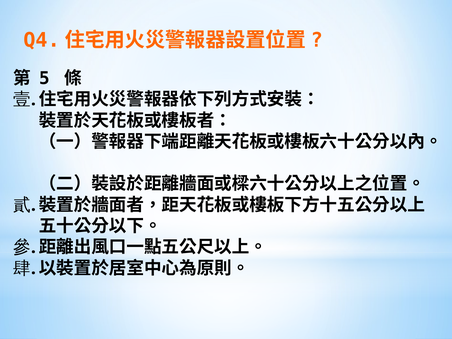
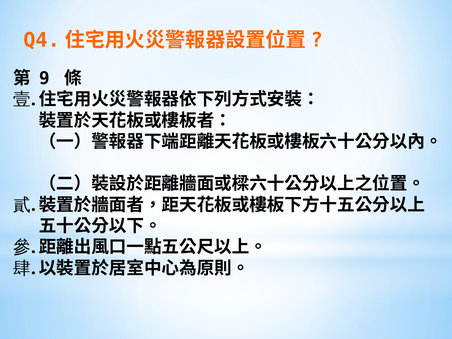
5: 5 -> 9
